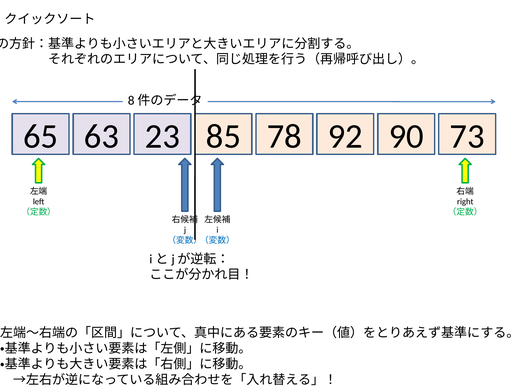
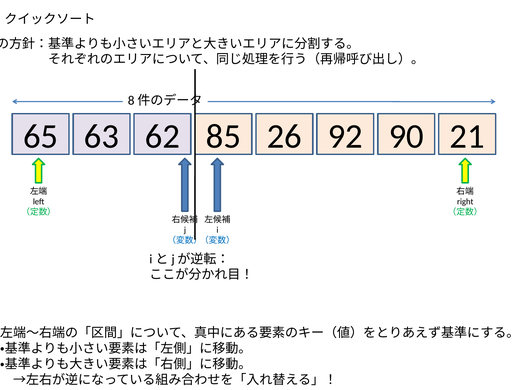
23: 23 -> 62
78: 78 -> 26
73: 73 -> 21
